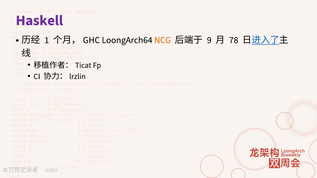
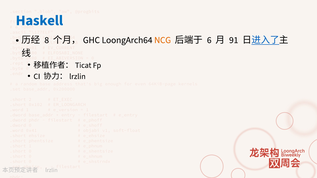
Haskell colour: purple -> blue
1: 1 -> 8
9: 9 -> 6
78: 78 -> 91
